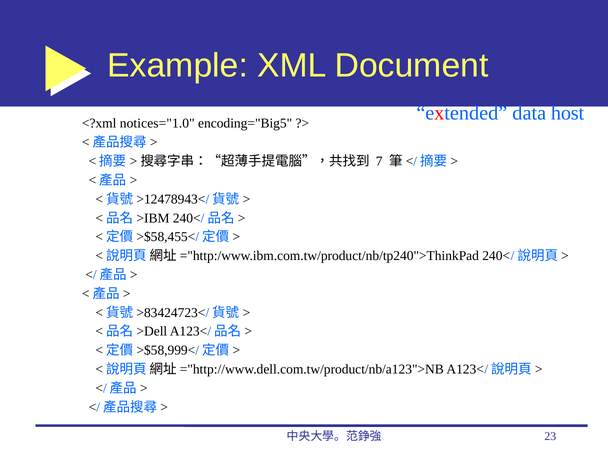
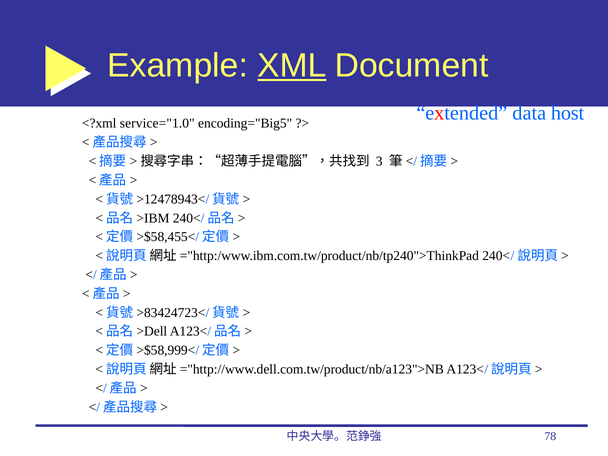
XML underline: none -> present
notices="1.0: notices="1.0 -> service="1.0
7: 7 -> 3
23: 23 -> 78
